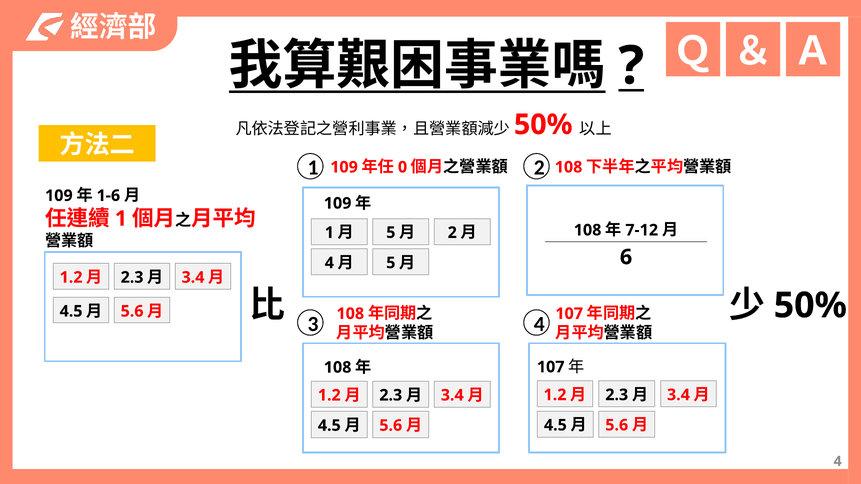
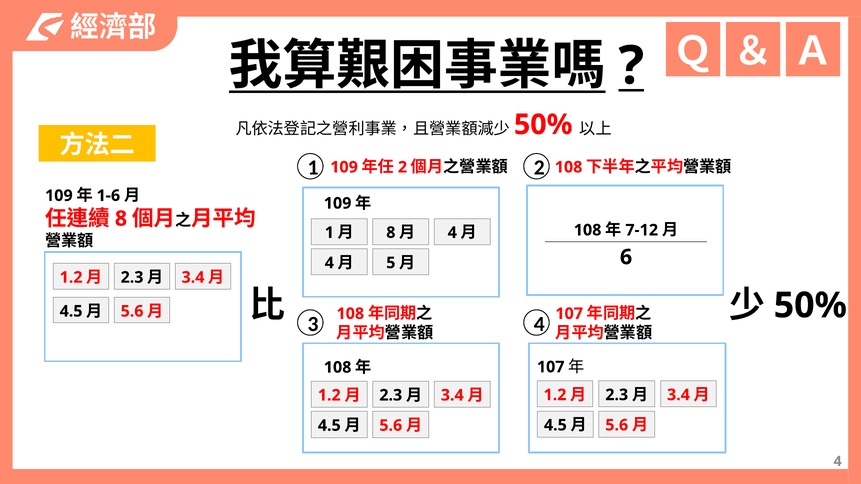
0 at (403, 167): 0 -> 2
1 at (121, 219): 1 -> 8
5 at (391, 233): 5 -> 8
2 at (452, 233): 2 -> 4
